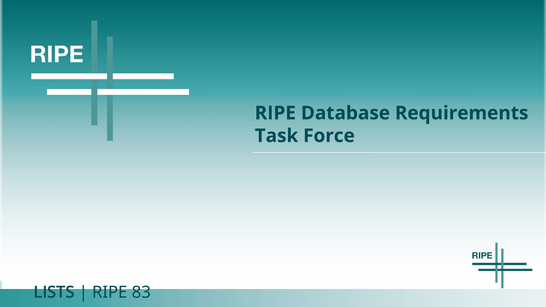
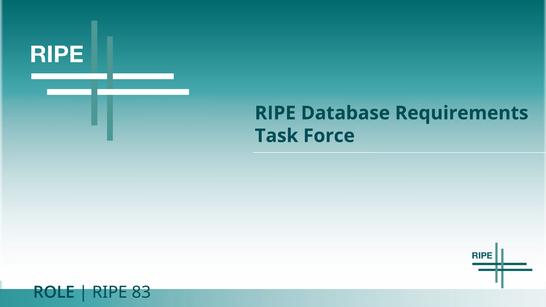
LISTS: LISTS -> ROLE
